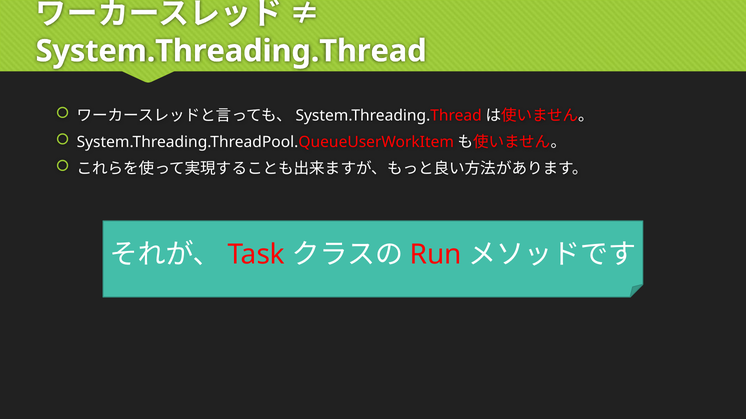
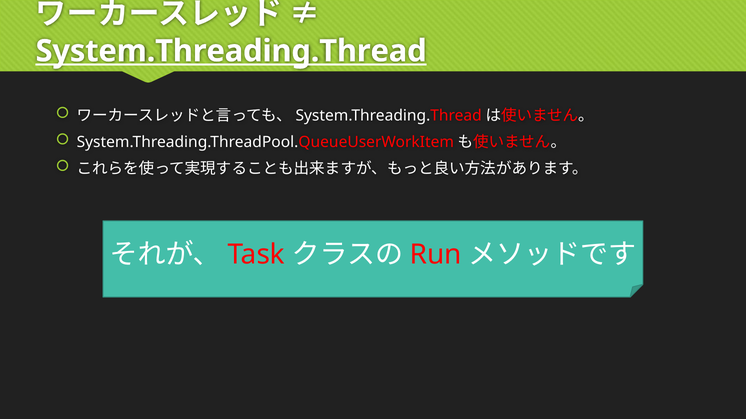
System.Threading.Thread at (231, 51) underline: none -> present
